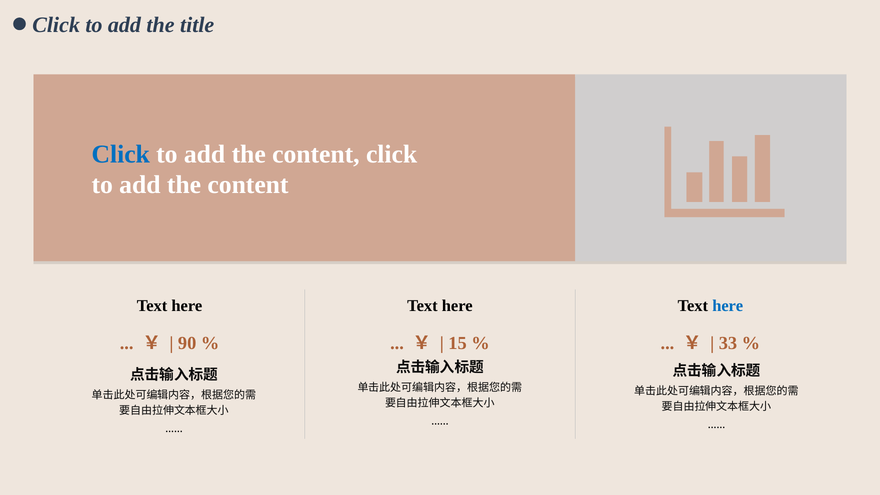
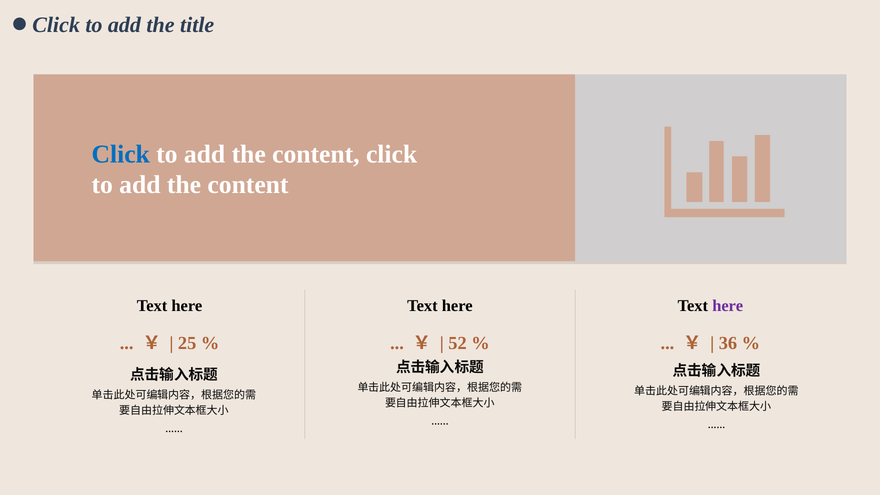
here at (728, 306) colour: blue -> purple
90: 90 -> 25
15: 15 -> 52
33: 33 -> 36
